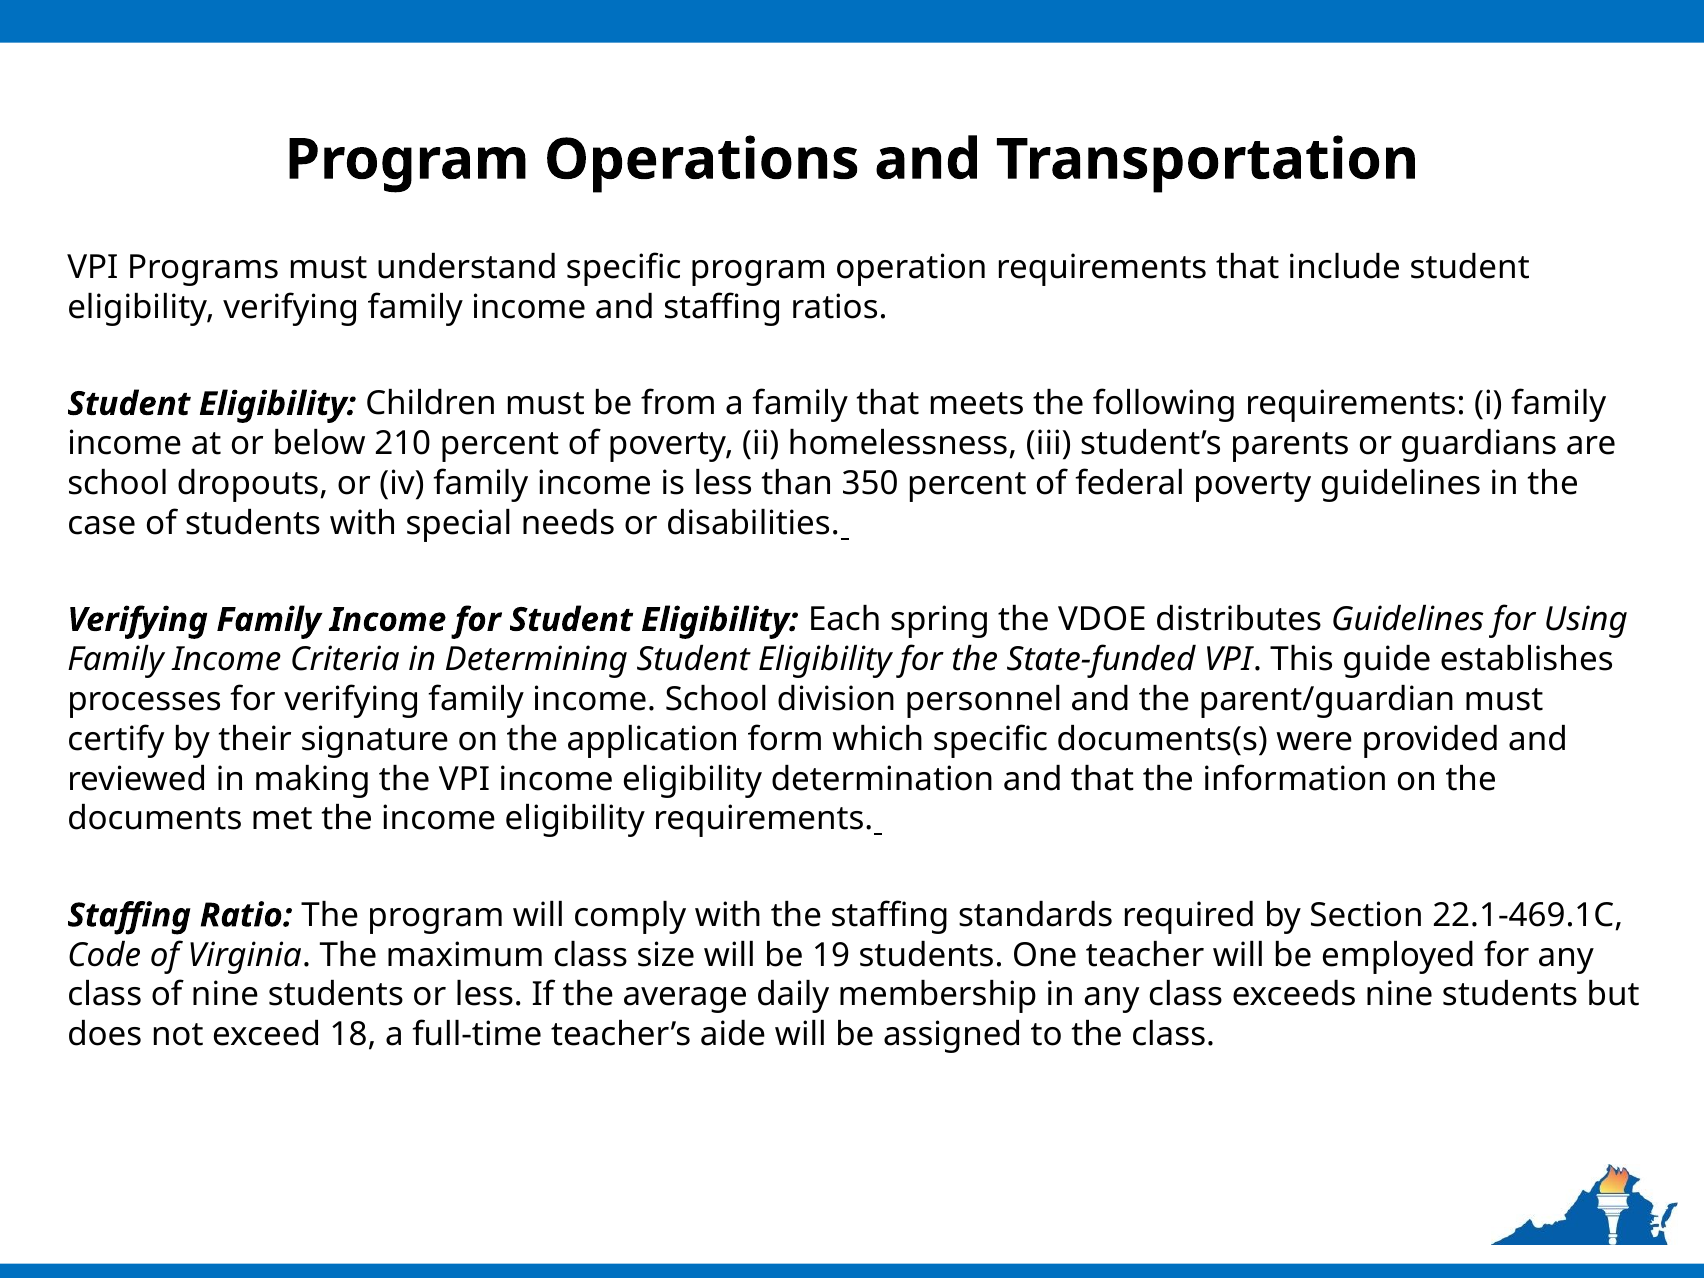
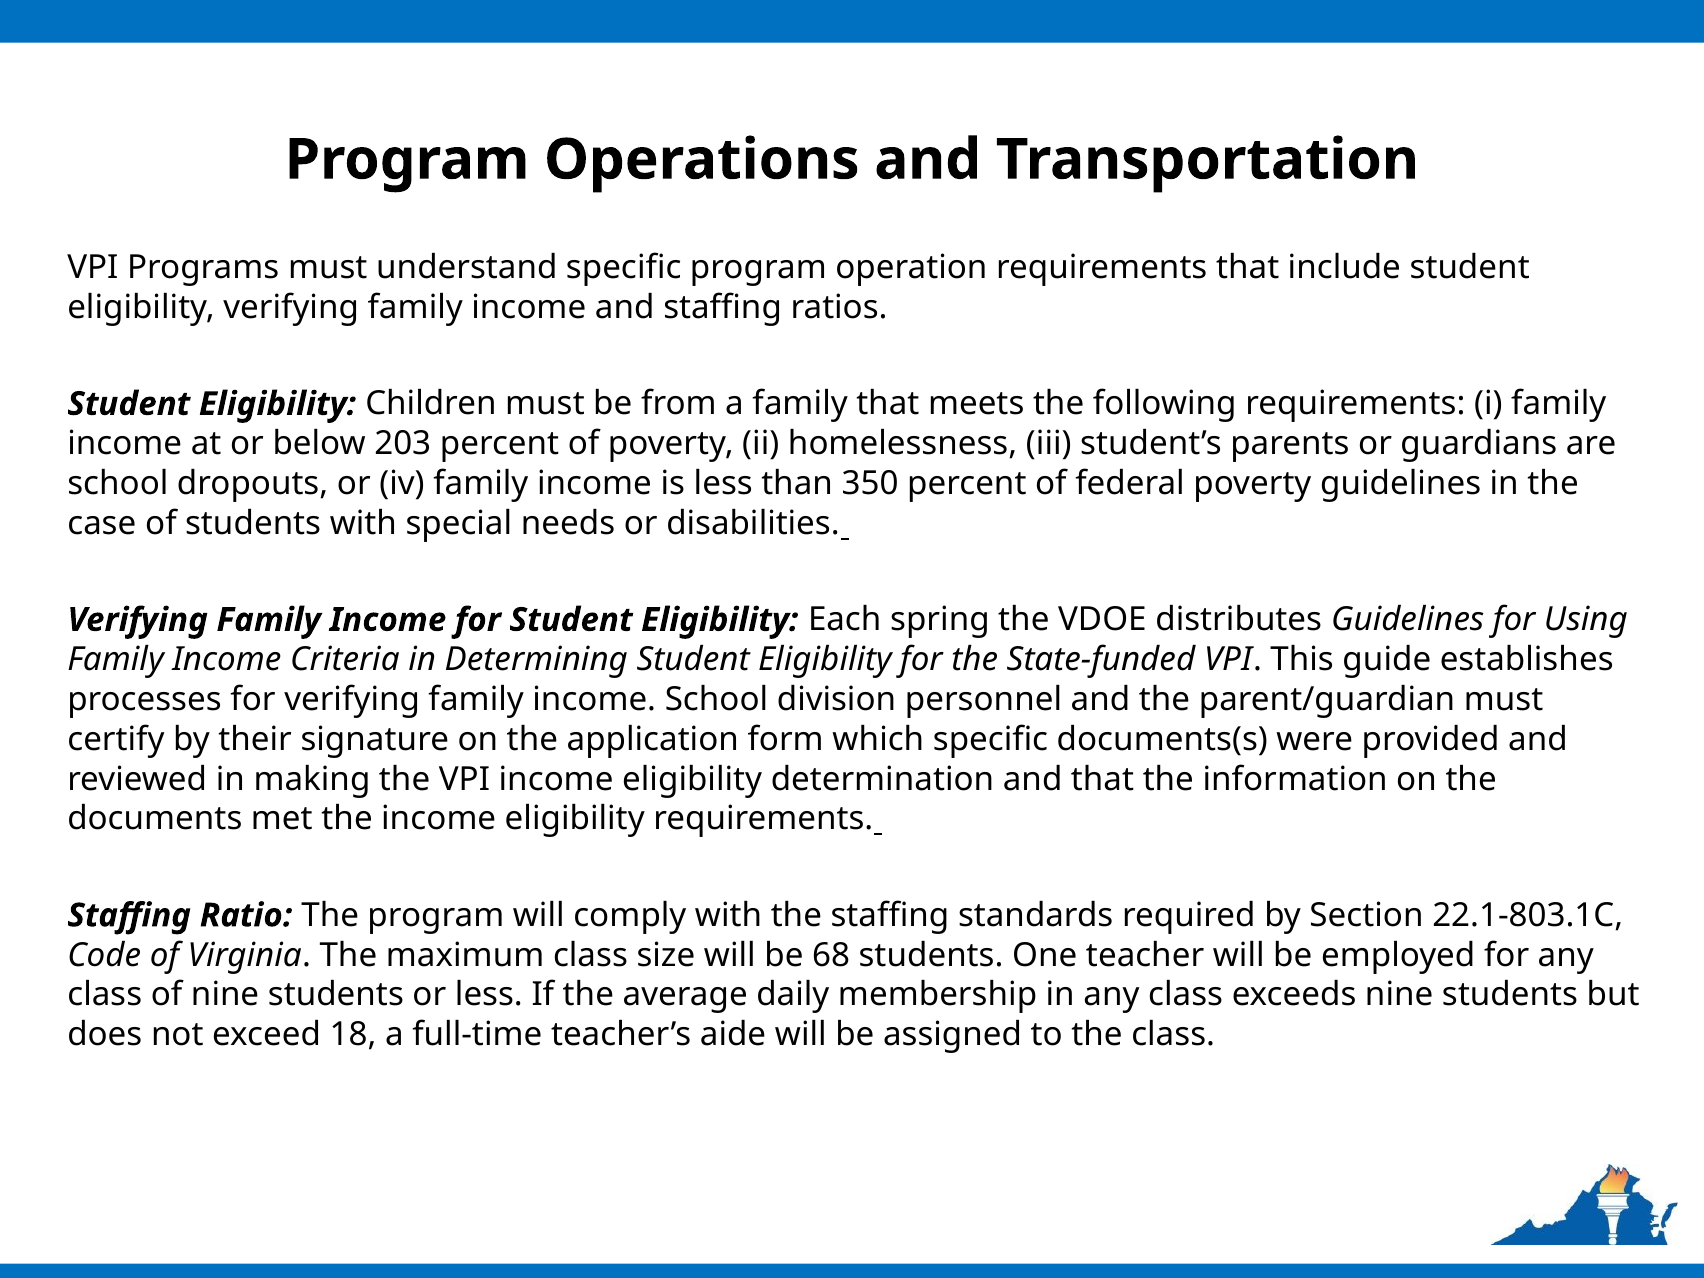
210: 210 -> 203
22.1-469.1C: 22.1-469.1C -> 22.1-803.1C
19: 19 -> 68
